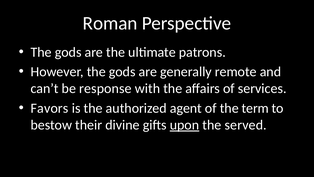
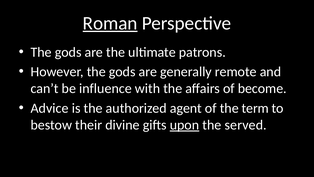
Roman underline: none -> present
response: response -> influence
services: services -> become
Favors: Favors -> Advice
